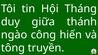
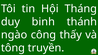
giữa: giữa -> binh
hiến: hiến -> thấy
